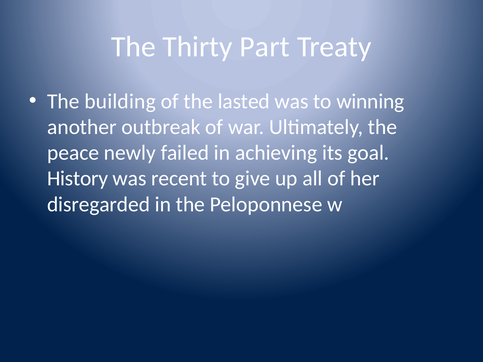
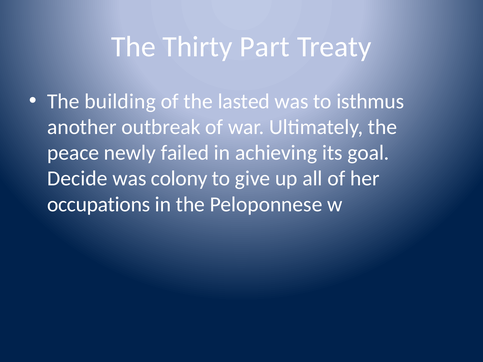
winning: winning -> isthmus
History: History -> Decide
recent: recent -> colony
disregarded: disregarded -> occupations
